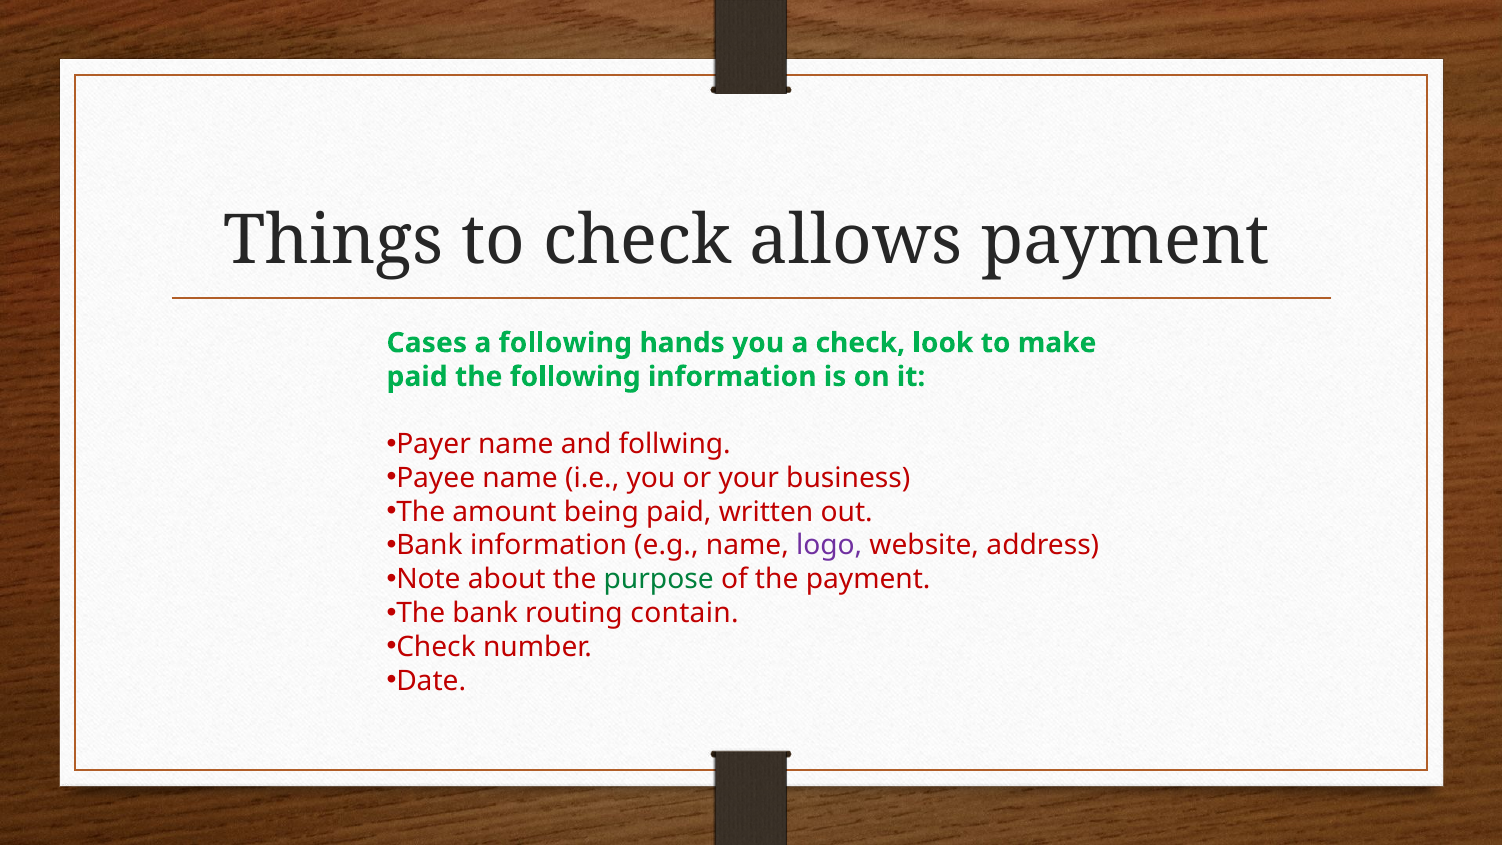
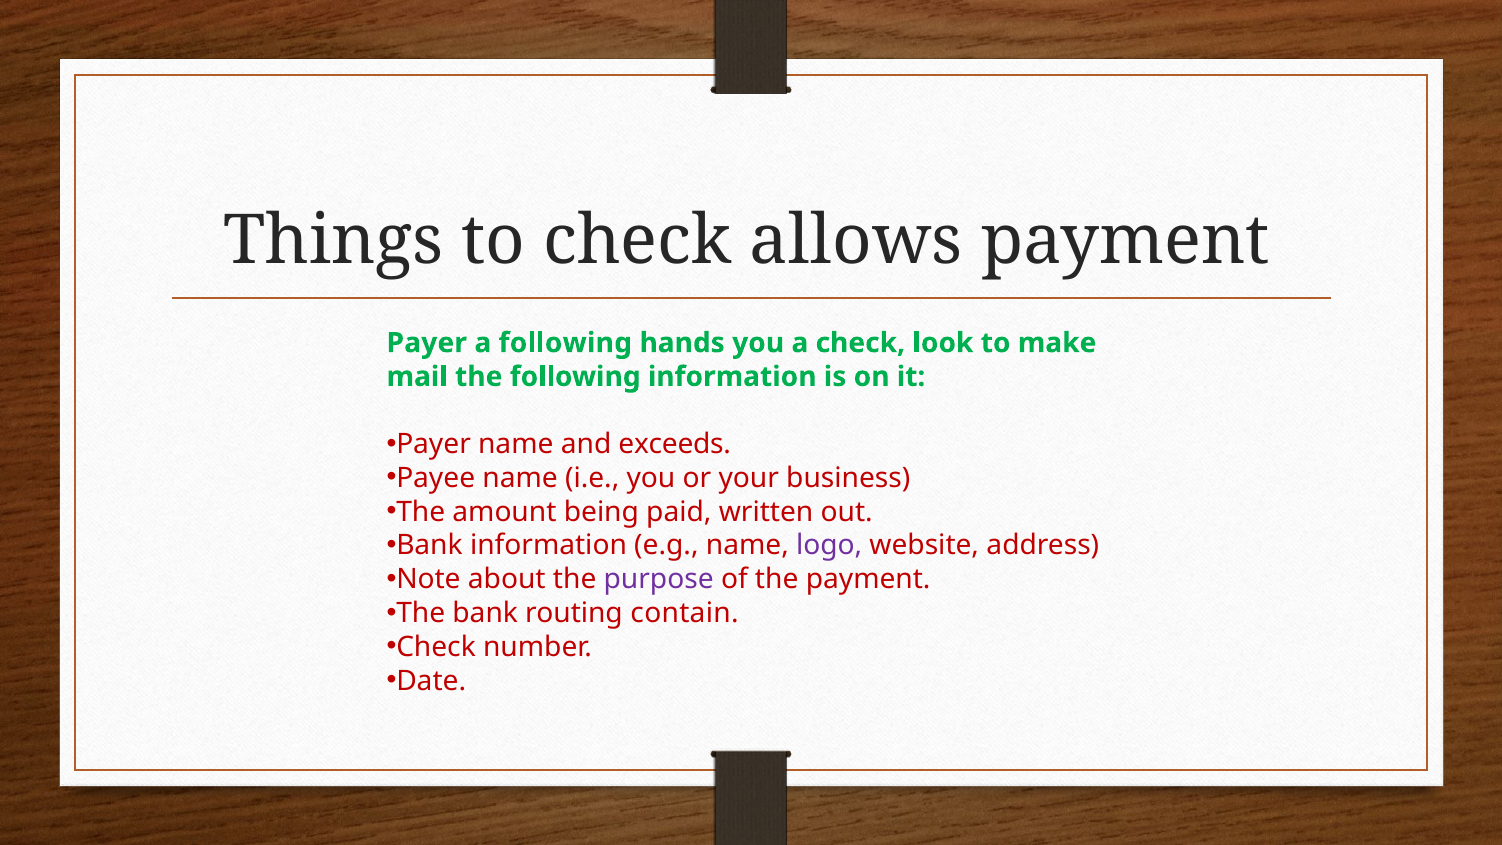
Cases at (427, 343): Cases -> Payer
paid at (417, 377): paid -> mail
follwing: follwing -> exceeds
purpose colour: green -> purple
